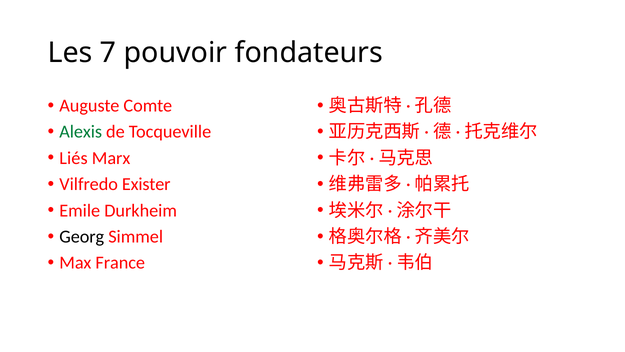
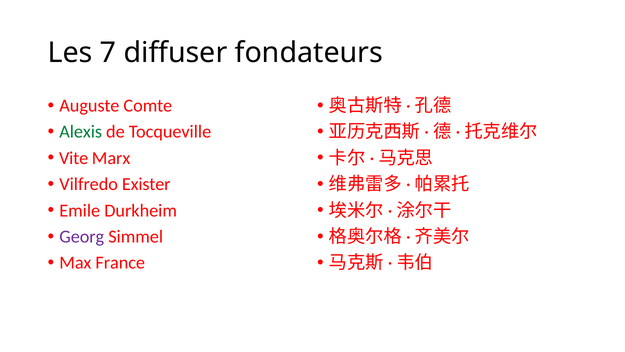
pouvoir: pouvoir -> diffuser
Liés: Liés -> Vite
Georg colour: black -> purple
